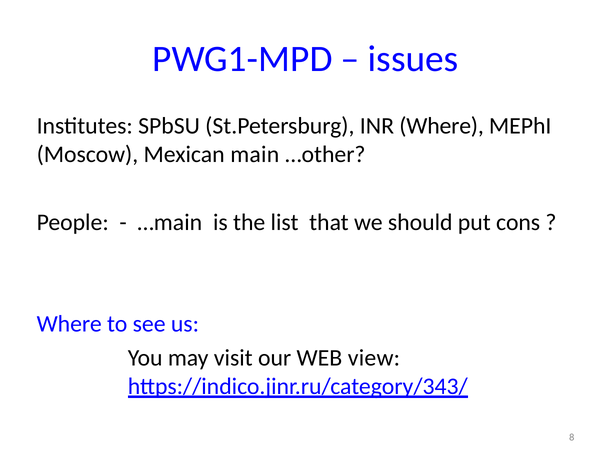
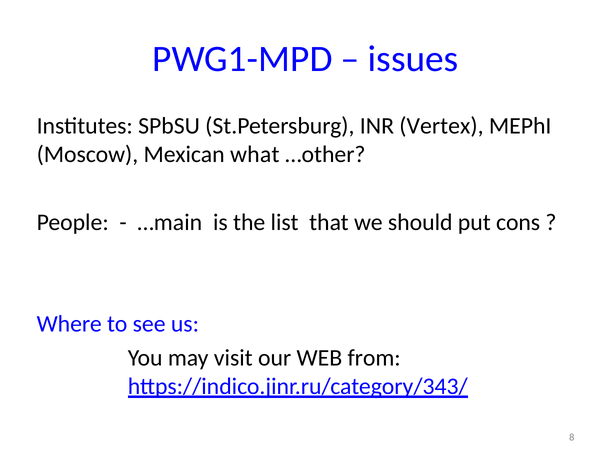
INR Where: Where -> Vertex
main: main -> what
view: view -> from
